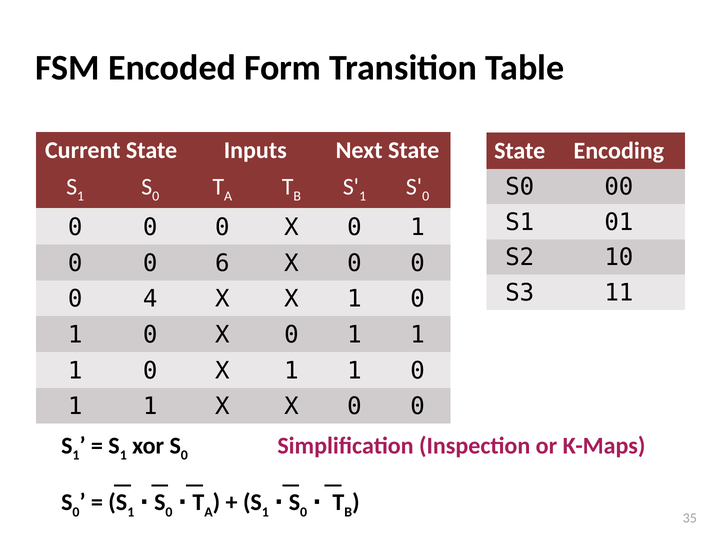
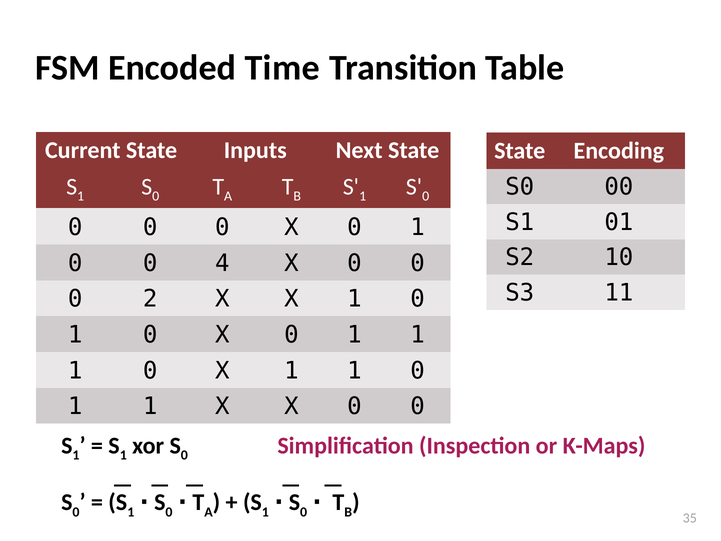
Form: Form -> Time
6: 6 -> 4
4: 4 -> 2
